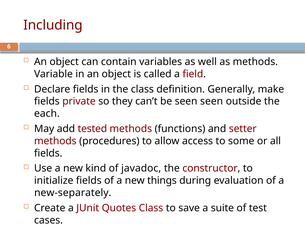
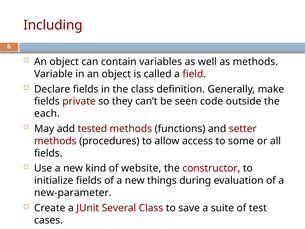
seen seen: seen -> code
javadoc: javadoc -> website
new-separately: new-separately -> new-parameter
Quotes: Quotes -> Several
